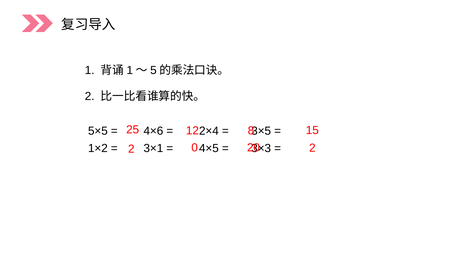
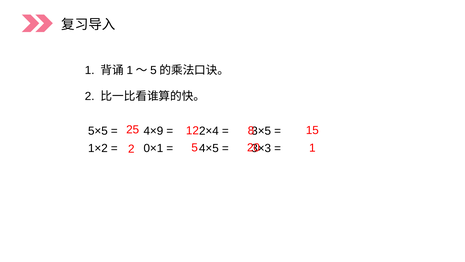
4×6: 4×6 -> 4×9
3×1: 3×1 -> 0×1
0: 0 -> 5
2 at (312, 148): 2 -> 1
